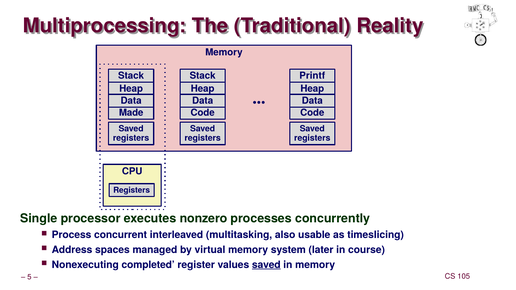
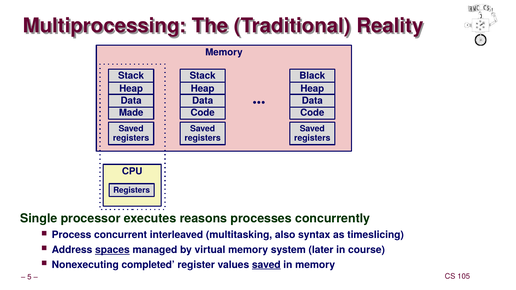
Printf: Printf -> Black
nonzero: nonzero -> reasons
usable: usable -> syntax
spaces underline: none -> present
